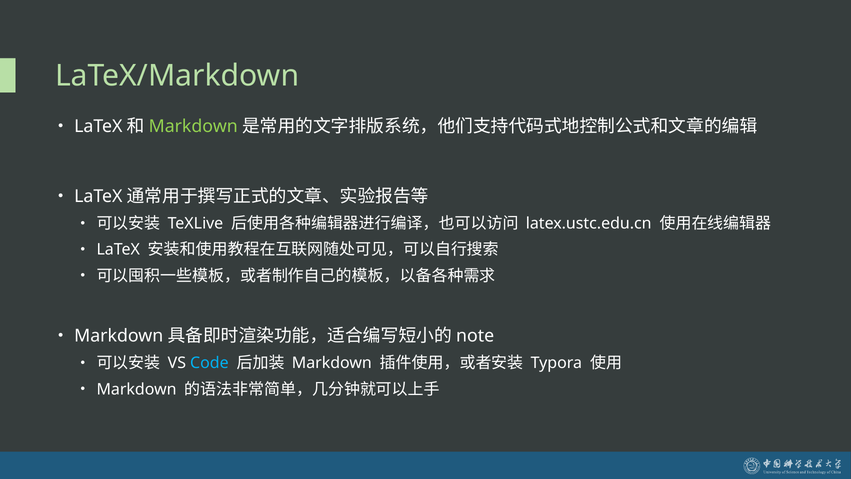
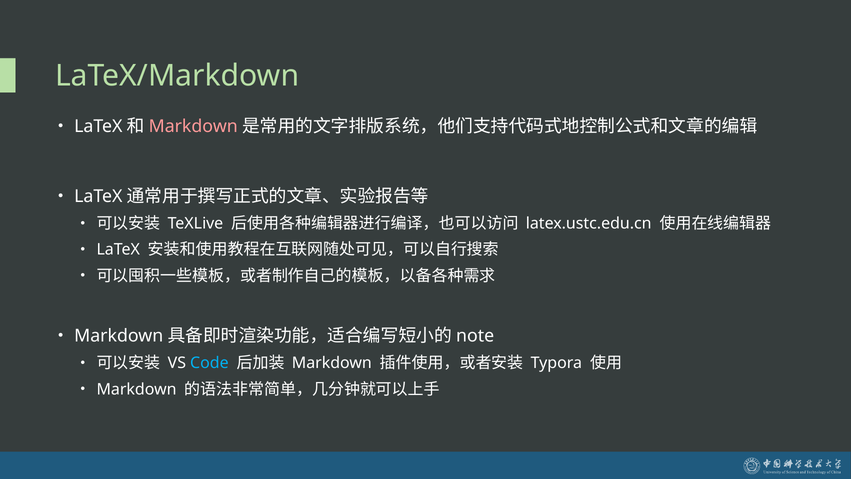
Markdown at (193, 126) colour: light green -> pink
